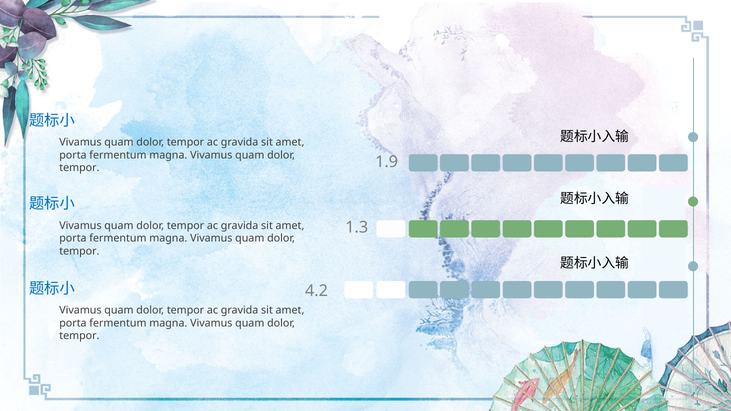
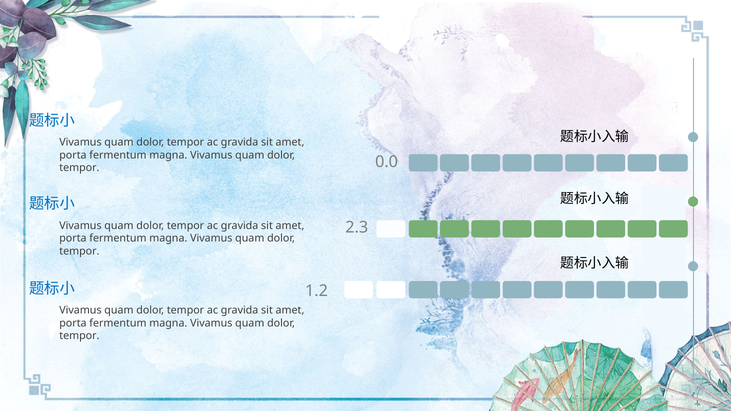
1.9: 1.9 -> 0.0
1.3: 1.3 -> 2.3
4.2: 4.2 -> 1.2
